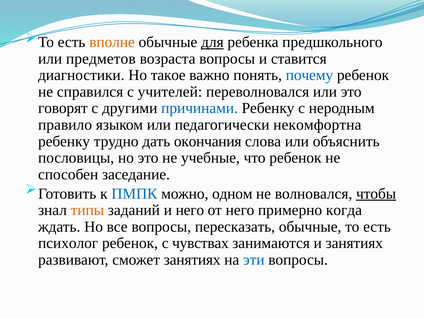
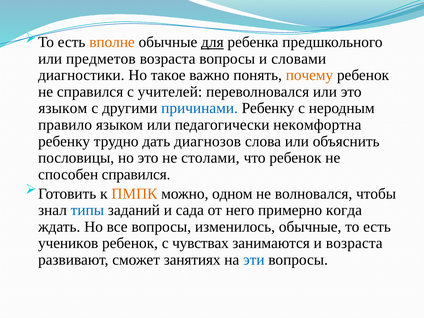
ставится: ставится -> словами
почему colour: blue -> orange
говорят at (63, 108): говорят -> языком
окончания: окончания -> диагнозов
учебные: учебные -> столами
способен заседание: заседание -> справился
ПМПК colour: blue -> orange
чтобы underline: present -> none
типы colour: orange -> blue
и него: него -> сада
пересказать: пересказать -> изменилось
психолог: психолог -> учеников
и занятиях: занятиях -> возраста
